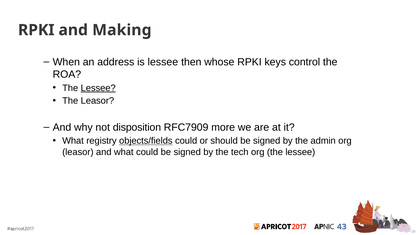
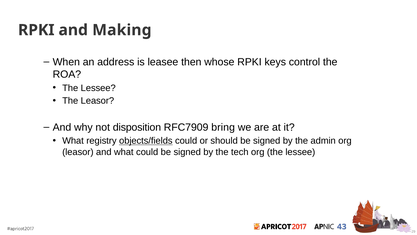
is lessee: lessee -> leasee
Lessee at (98, 88) underline: present -> none
more: more -> bring
